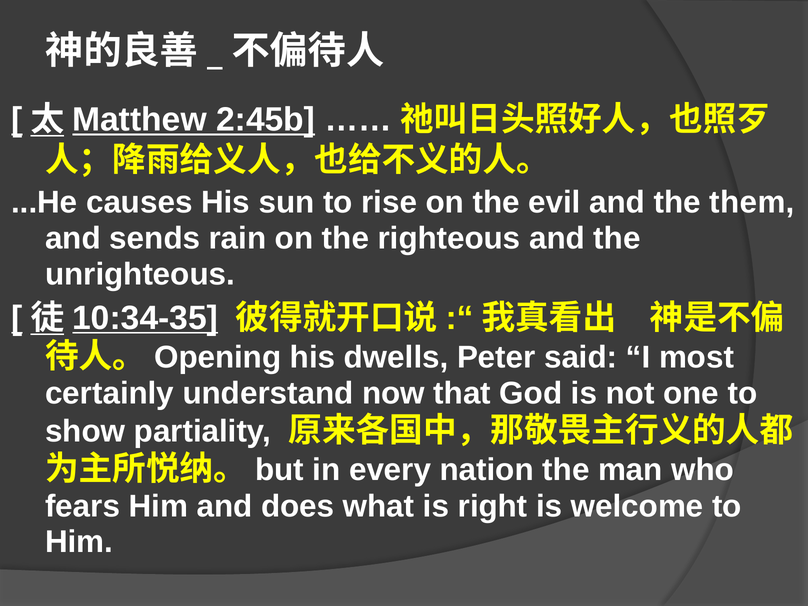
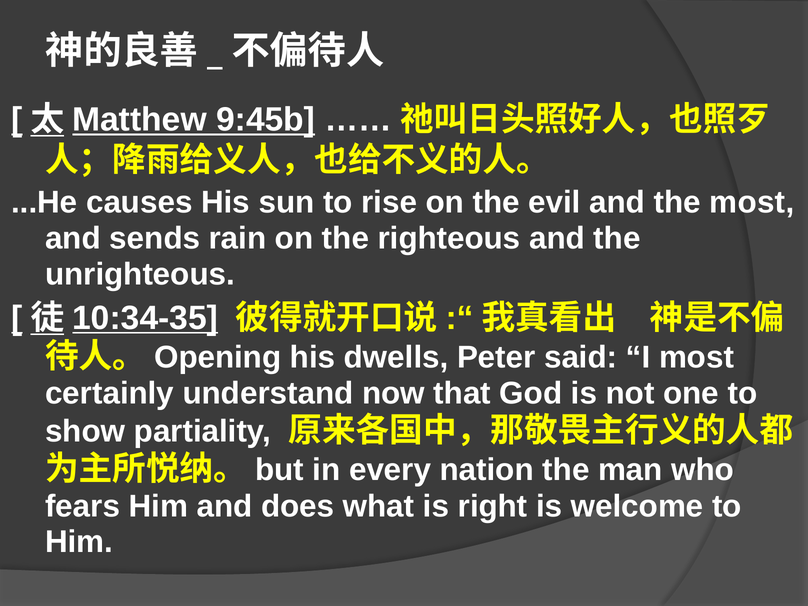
2:45b: 2:45b -> 9:45b
the them: them -> most
